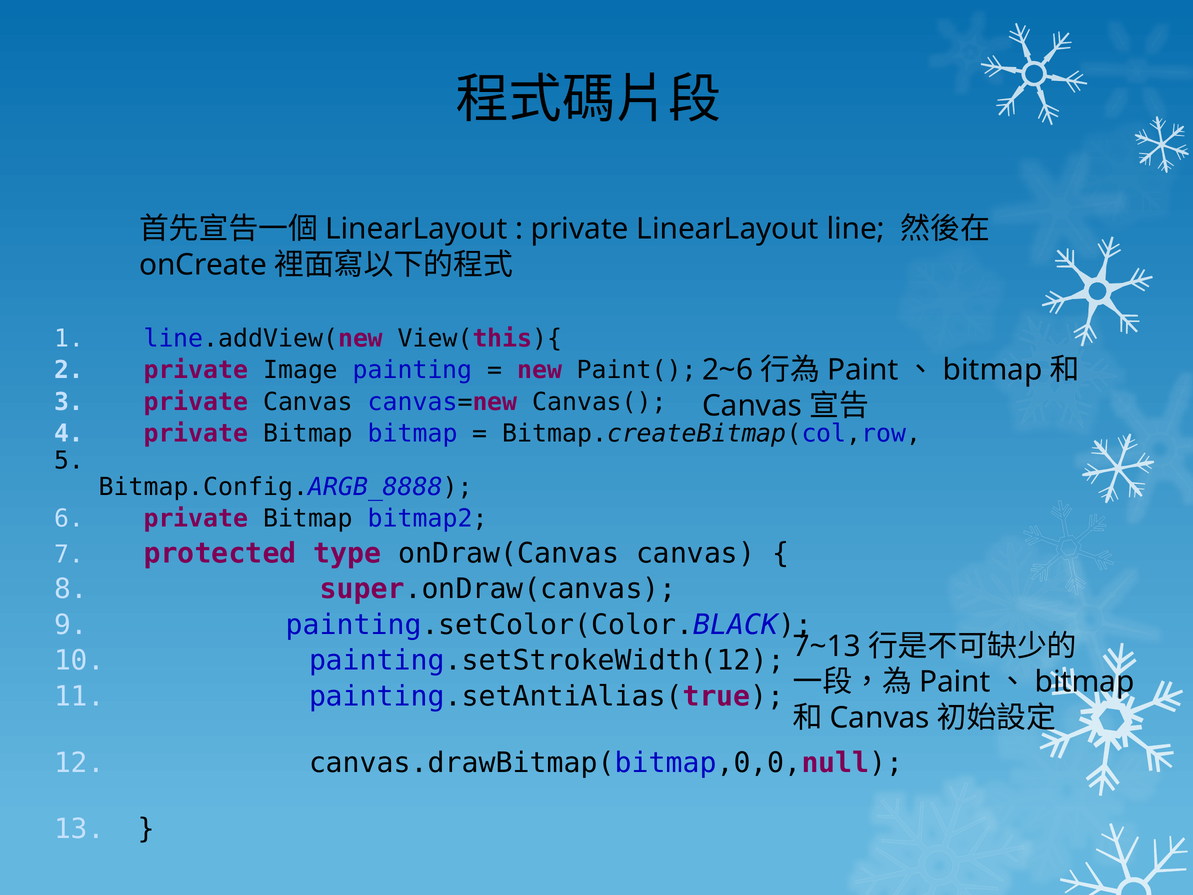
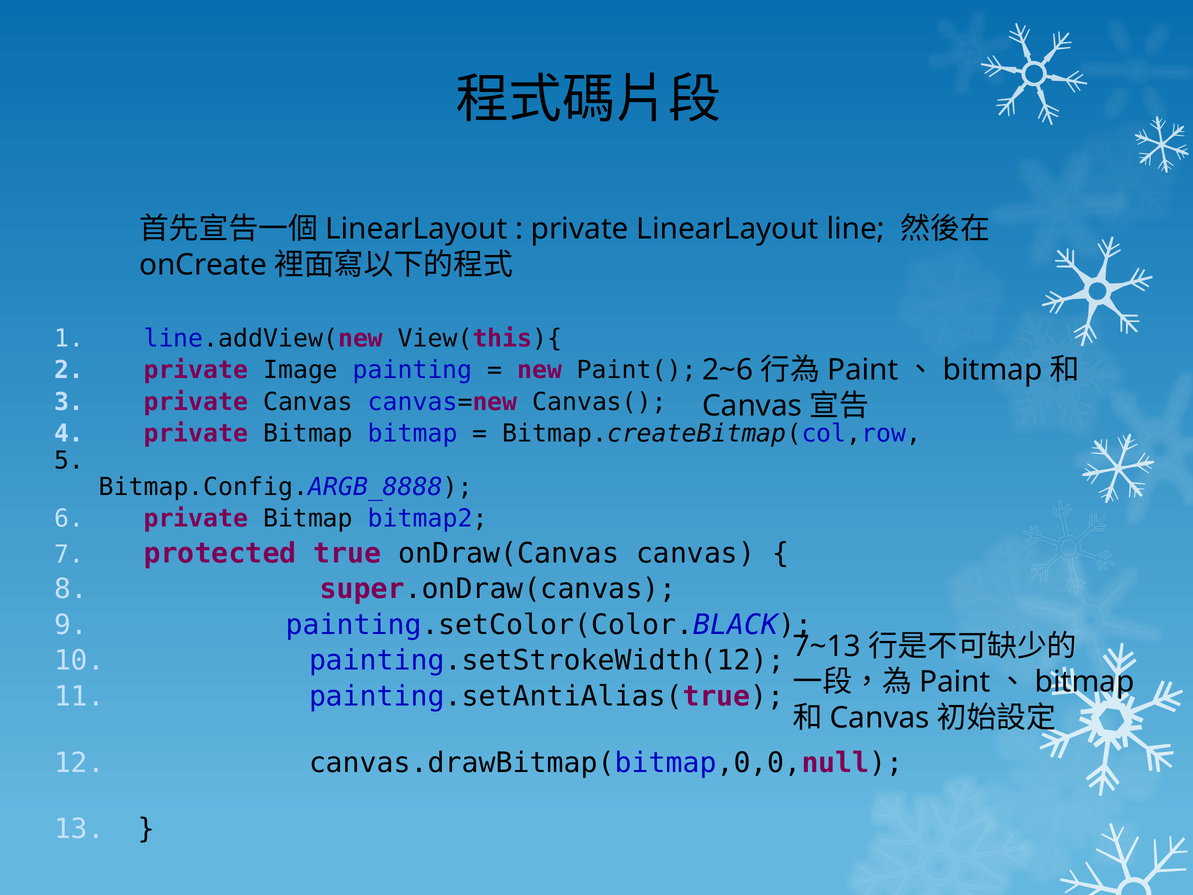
type: type -> true
